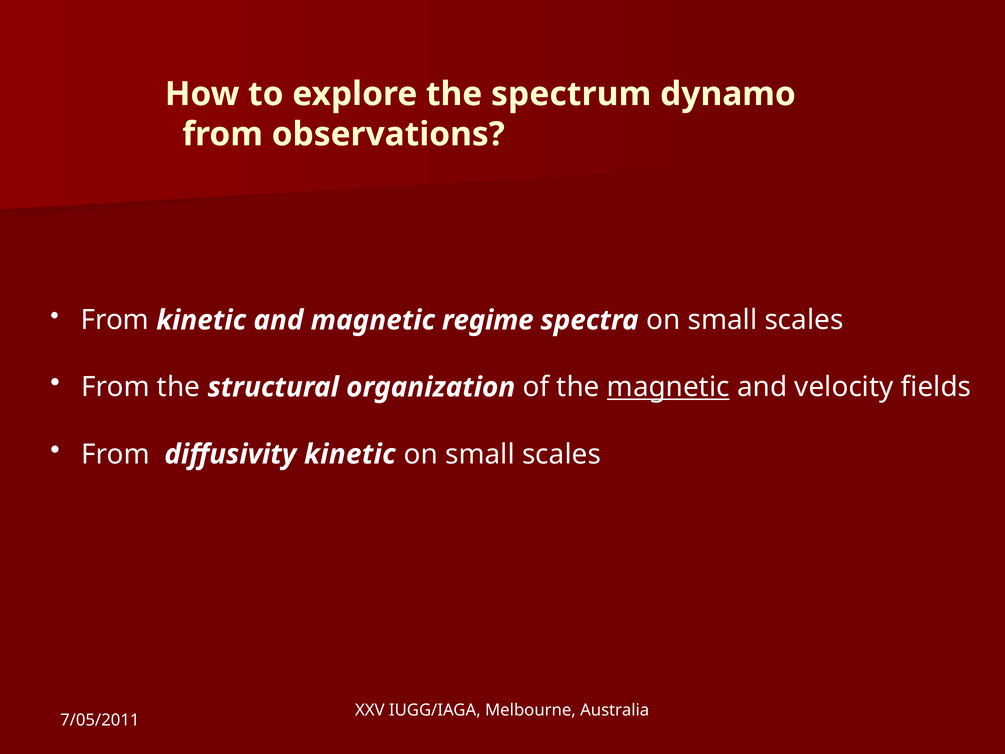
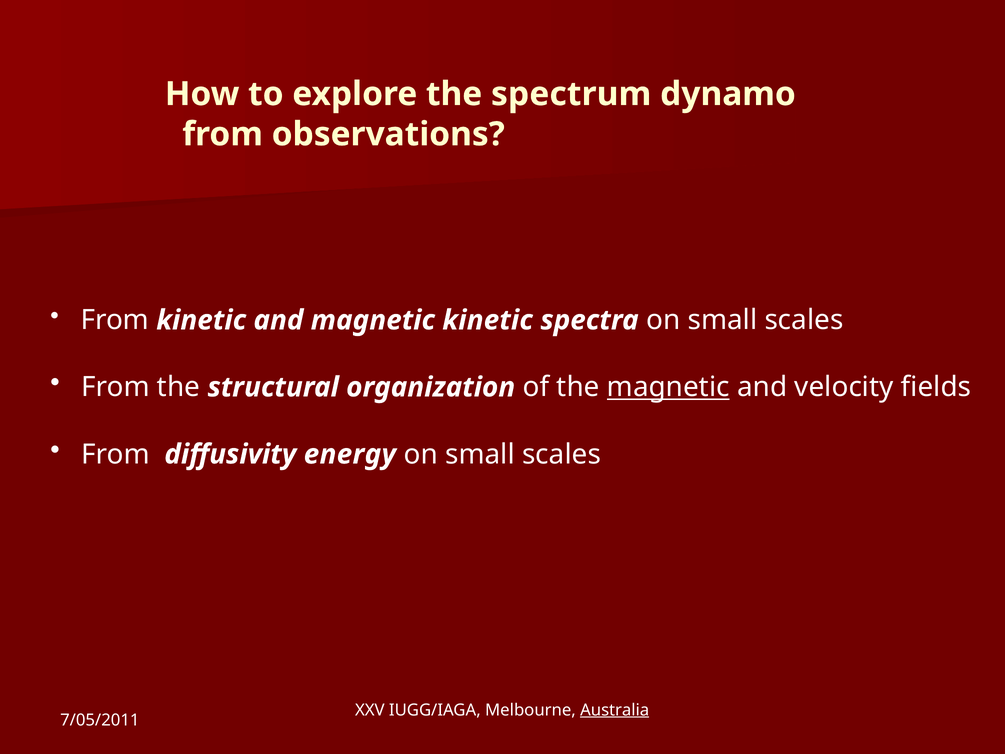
magnetic regime: regime -> kinetic
diffusivity kinetic: kinetic -> energy
Australia underline: none -> present
